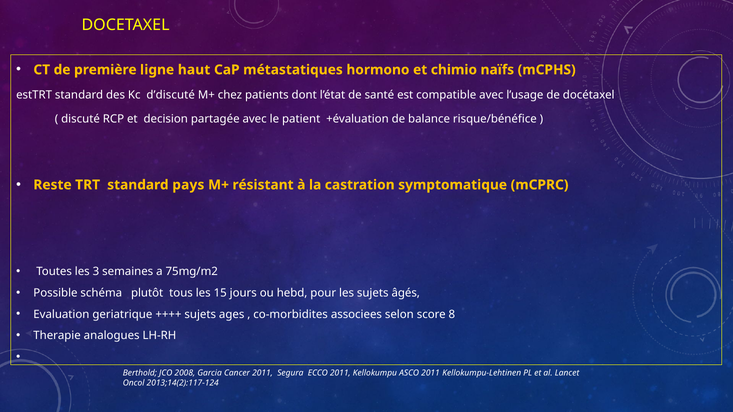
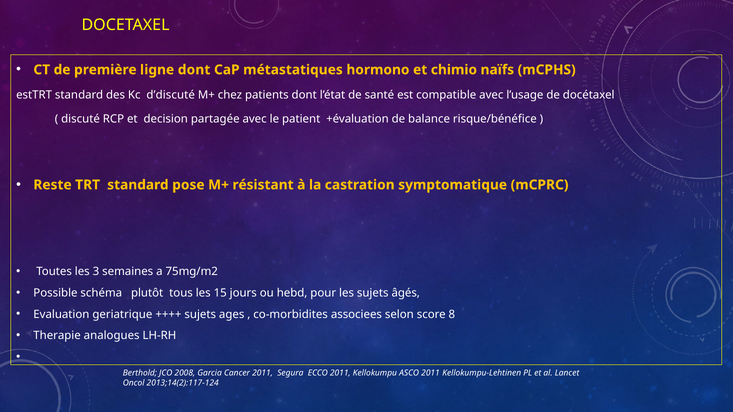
ligne haut: haut -> dont
pays: pays -> pose
